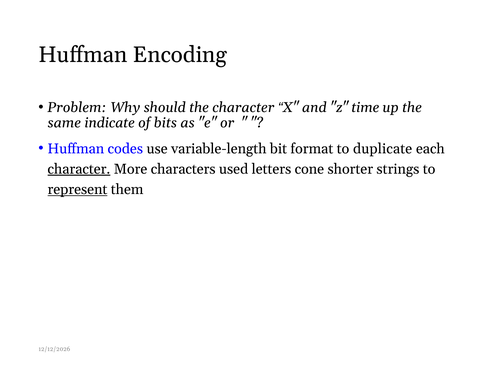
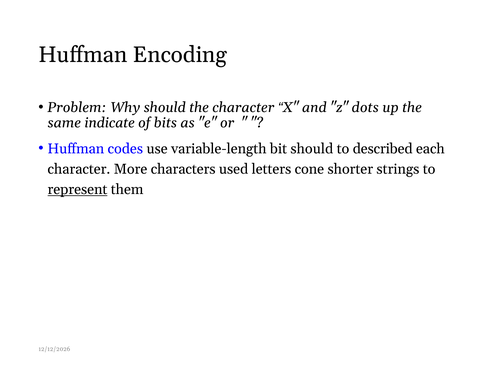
time: time -> dots
bit format: format -> should
duplicate: duplicate -> described
character at (79, 169) underline: present -> none
